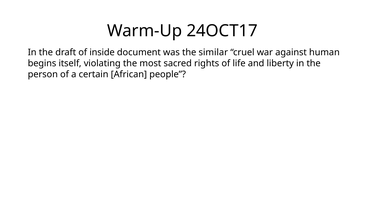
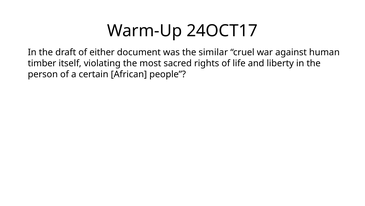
inside: inside -> either
begins: begins -> timber
